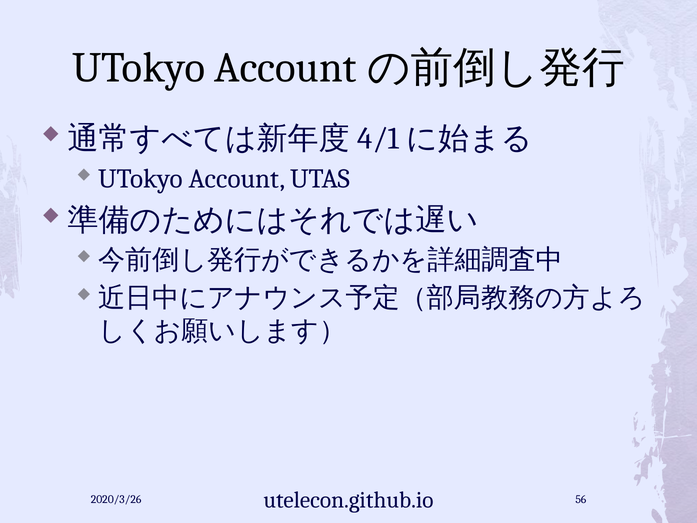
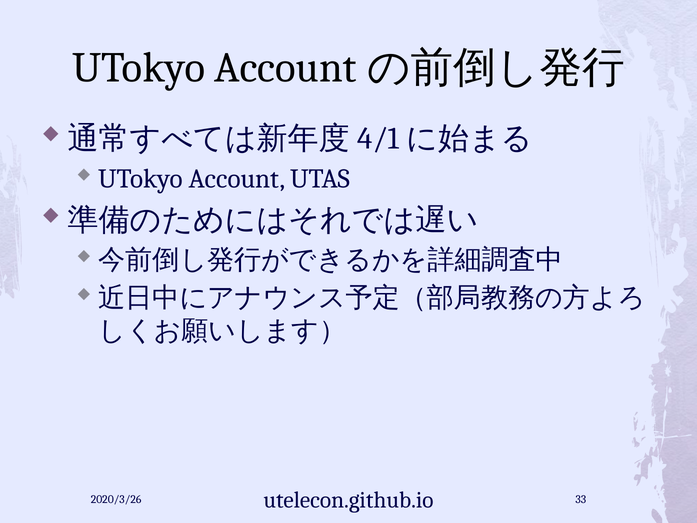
56: 56 -> 33
